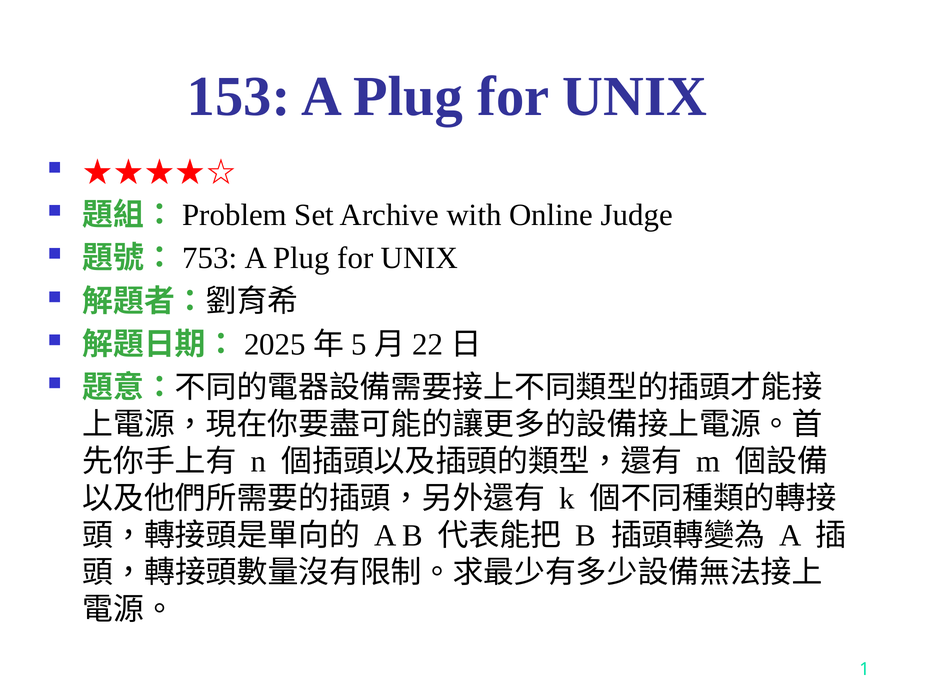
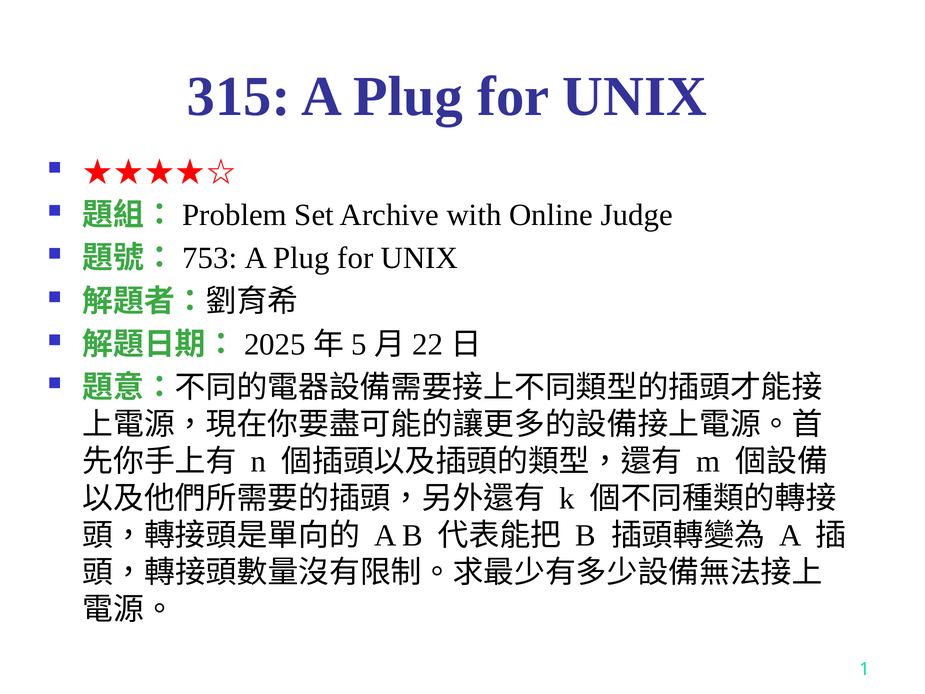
153: 153 -> 315
